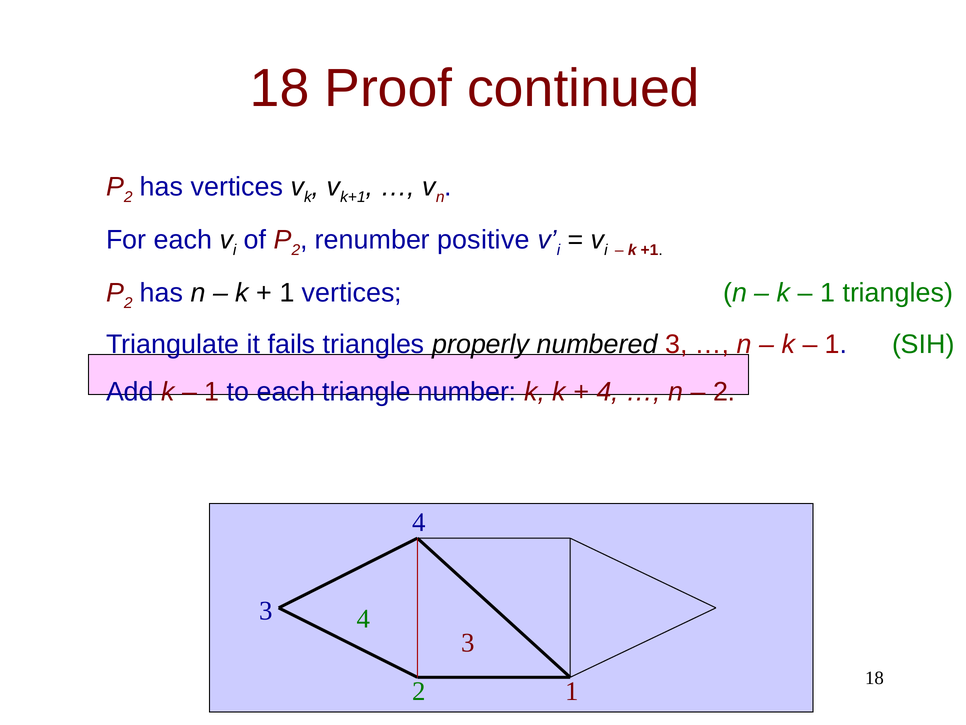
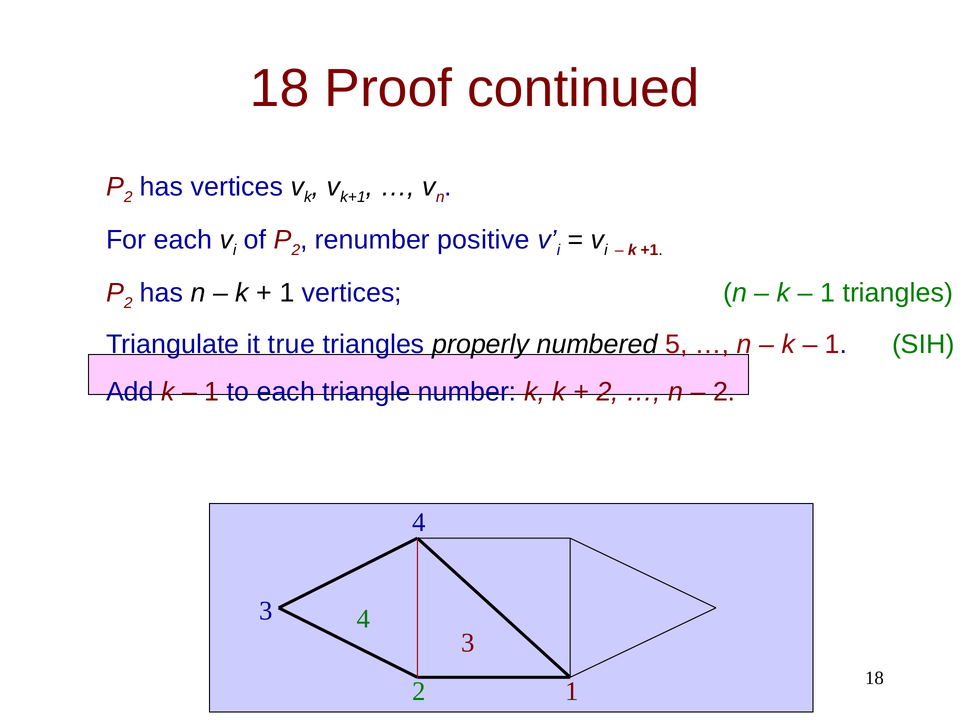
fails: fails -> true
numbered 3: 3 -> 5
4 at (608, 391): 4 -> 2
